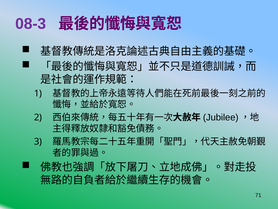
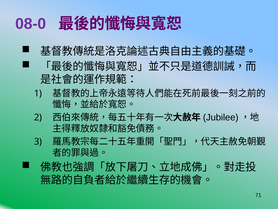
08-3: 08-3 -> 08-0
